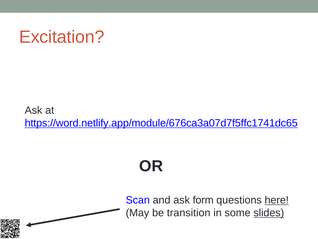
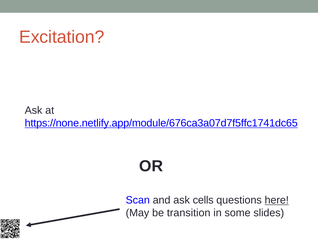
https://word.netlify.app/module/676ca3a07d7f5ffc1741dc65: https://word.netlify.app/module/676ca3a07d7f5ffc1741dc65 -> https://none.netlify.app/module/676ca3a07d7f5ffc1741dc65
form: form -> cells
slides underline: present -> none
